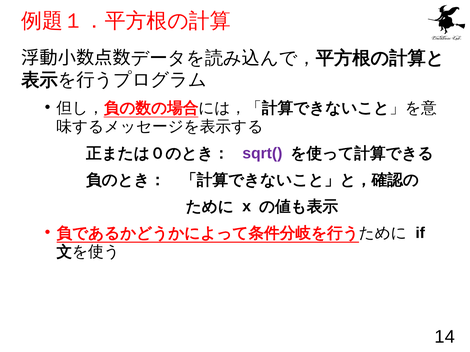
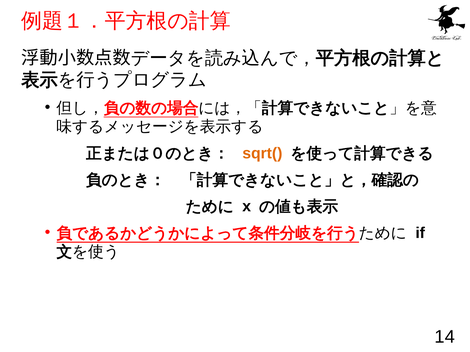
sqrt( colour: purple -> orange
